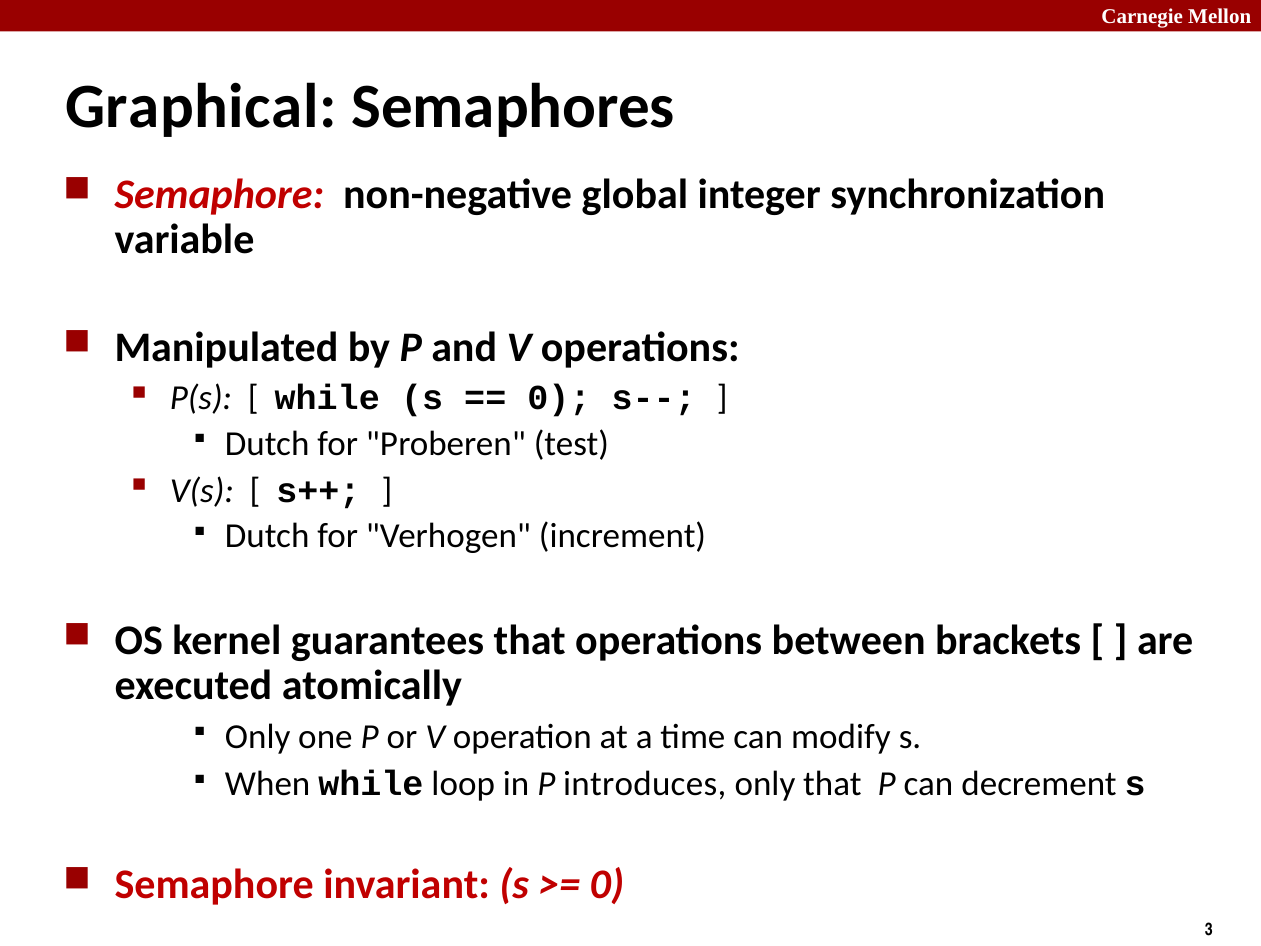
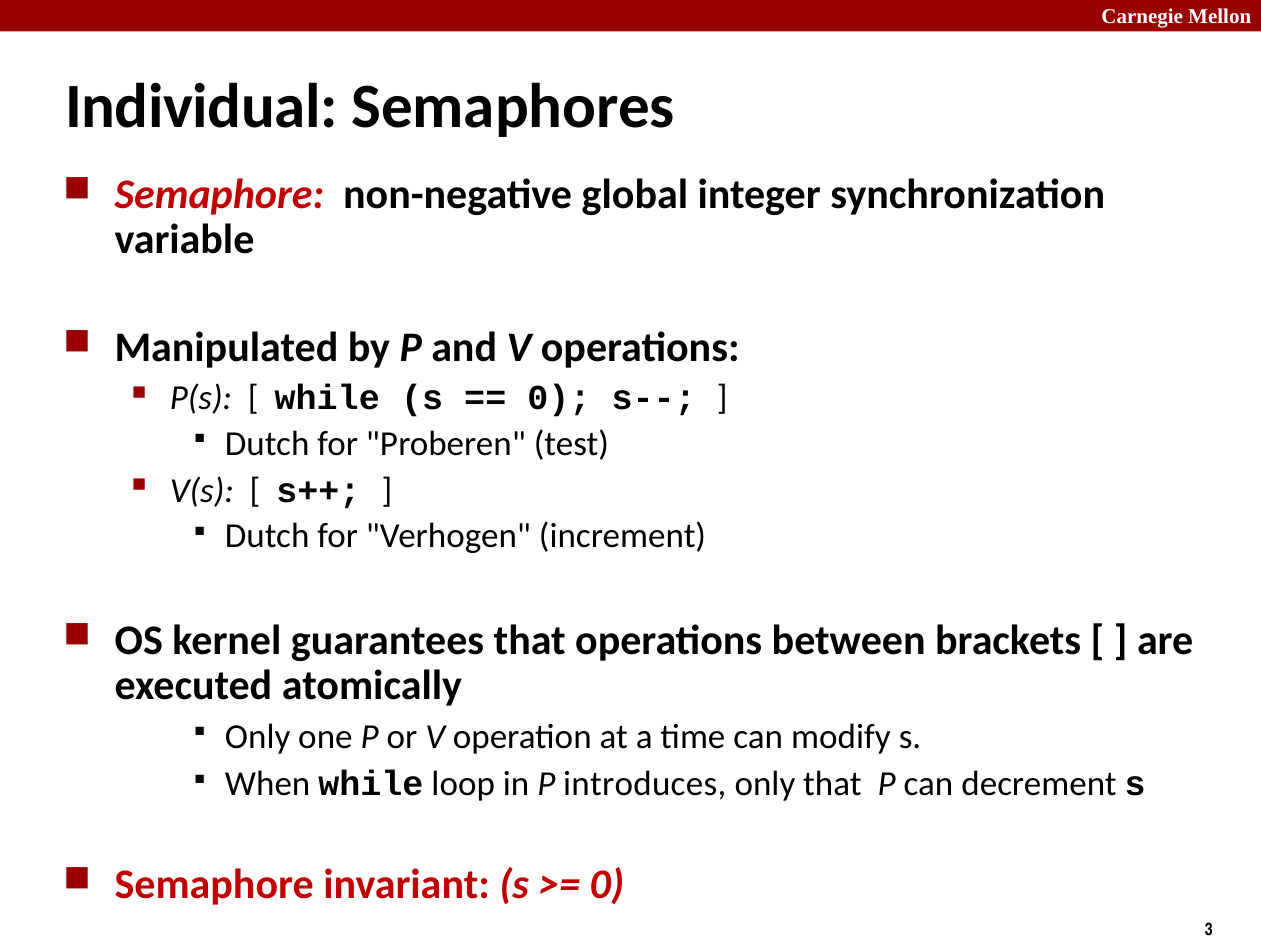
Graphical: Graphical -> Individual
